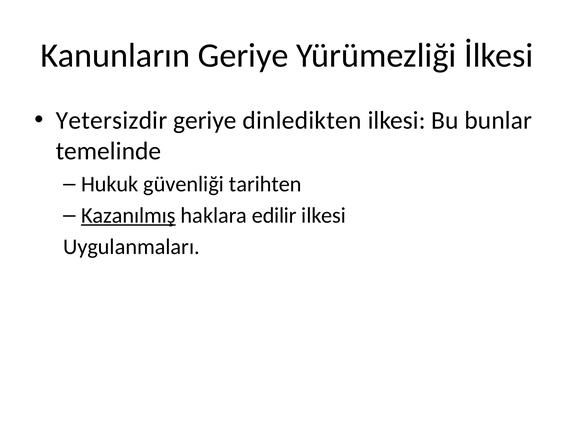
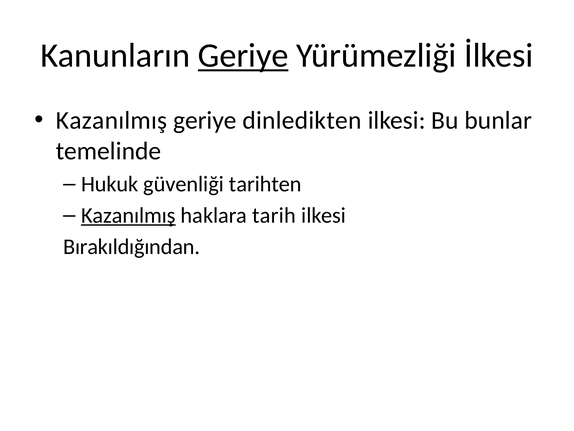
Geriye at (243, 56) underline: none -> present
Yetersizdir at (112, 120): Yetersizdir -> Kazanılmış
edilir: edilir -> tarih
Uygulanmaları: Uygulanmaları -> Bırakıldığından
